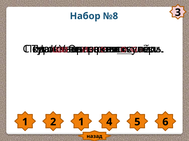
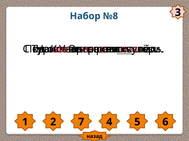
2 1: 1 -> 7
